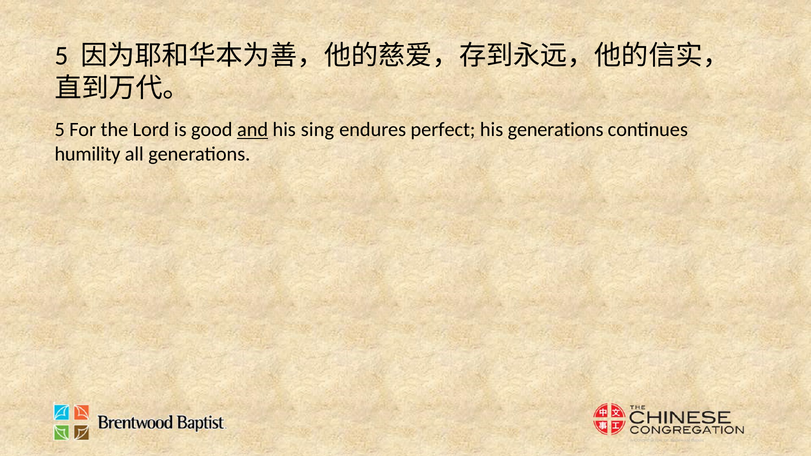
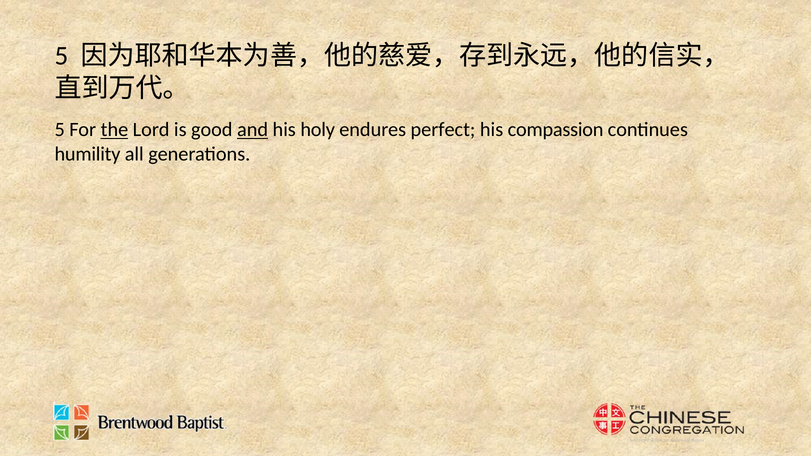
the underline: none -> present
sing: sing -> holy
his generations: generations -> compassion
